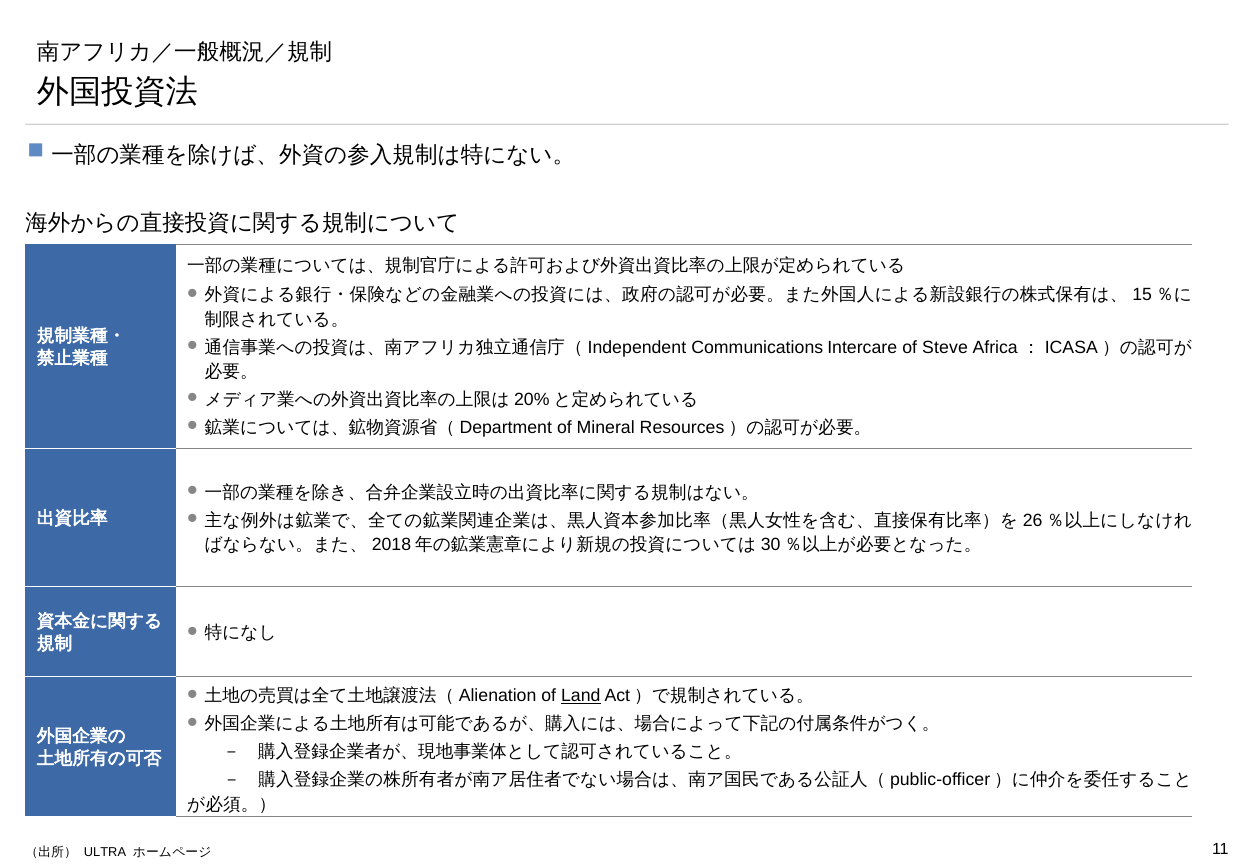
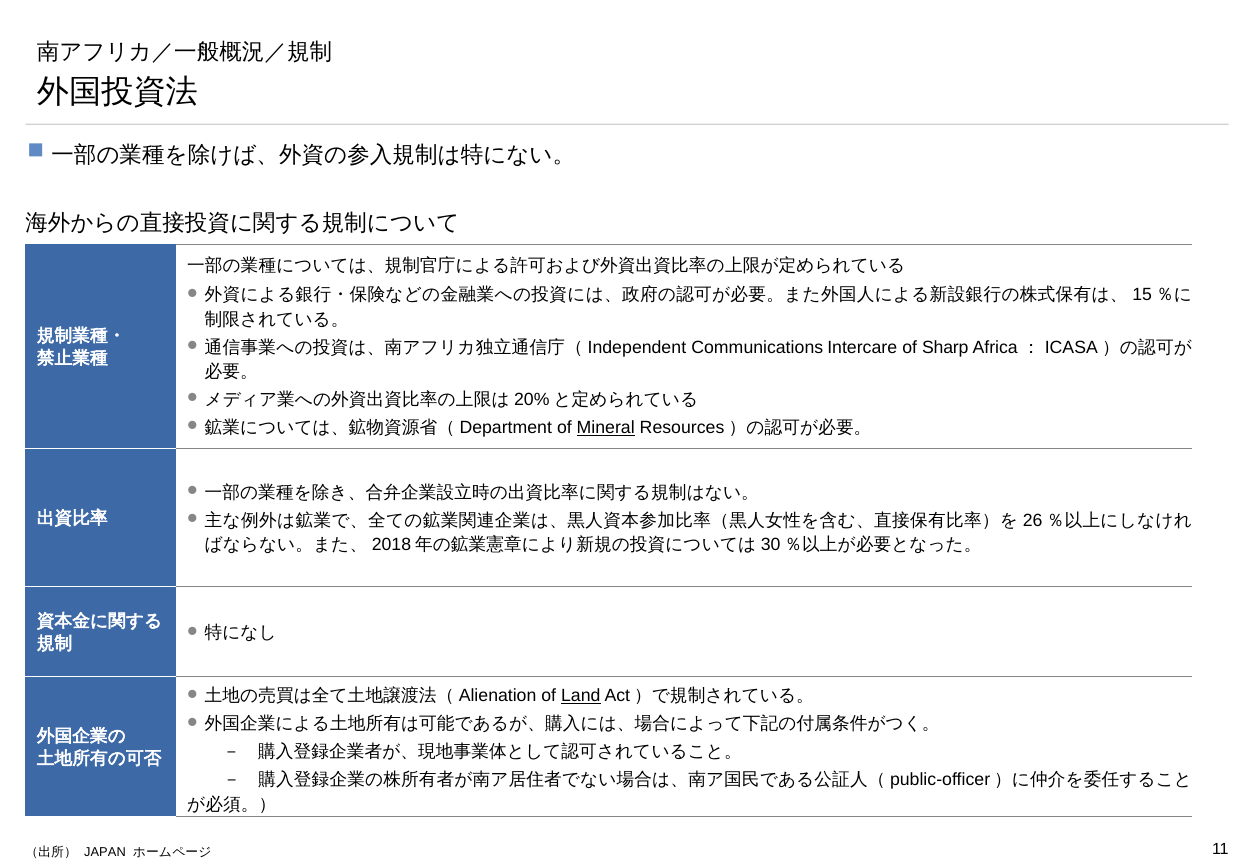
Steve: Steve -> Sharp
Mineral underline: none -> present
ULTRA: ULTRA -> JAPAN
